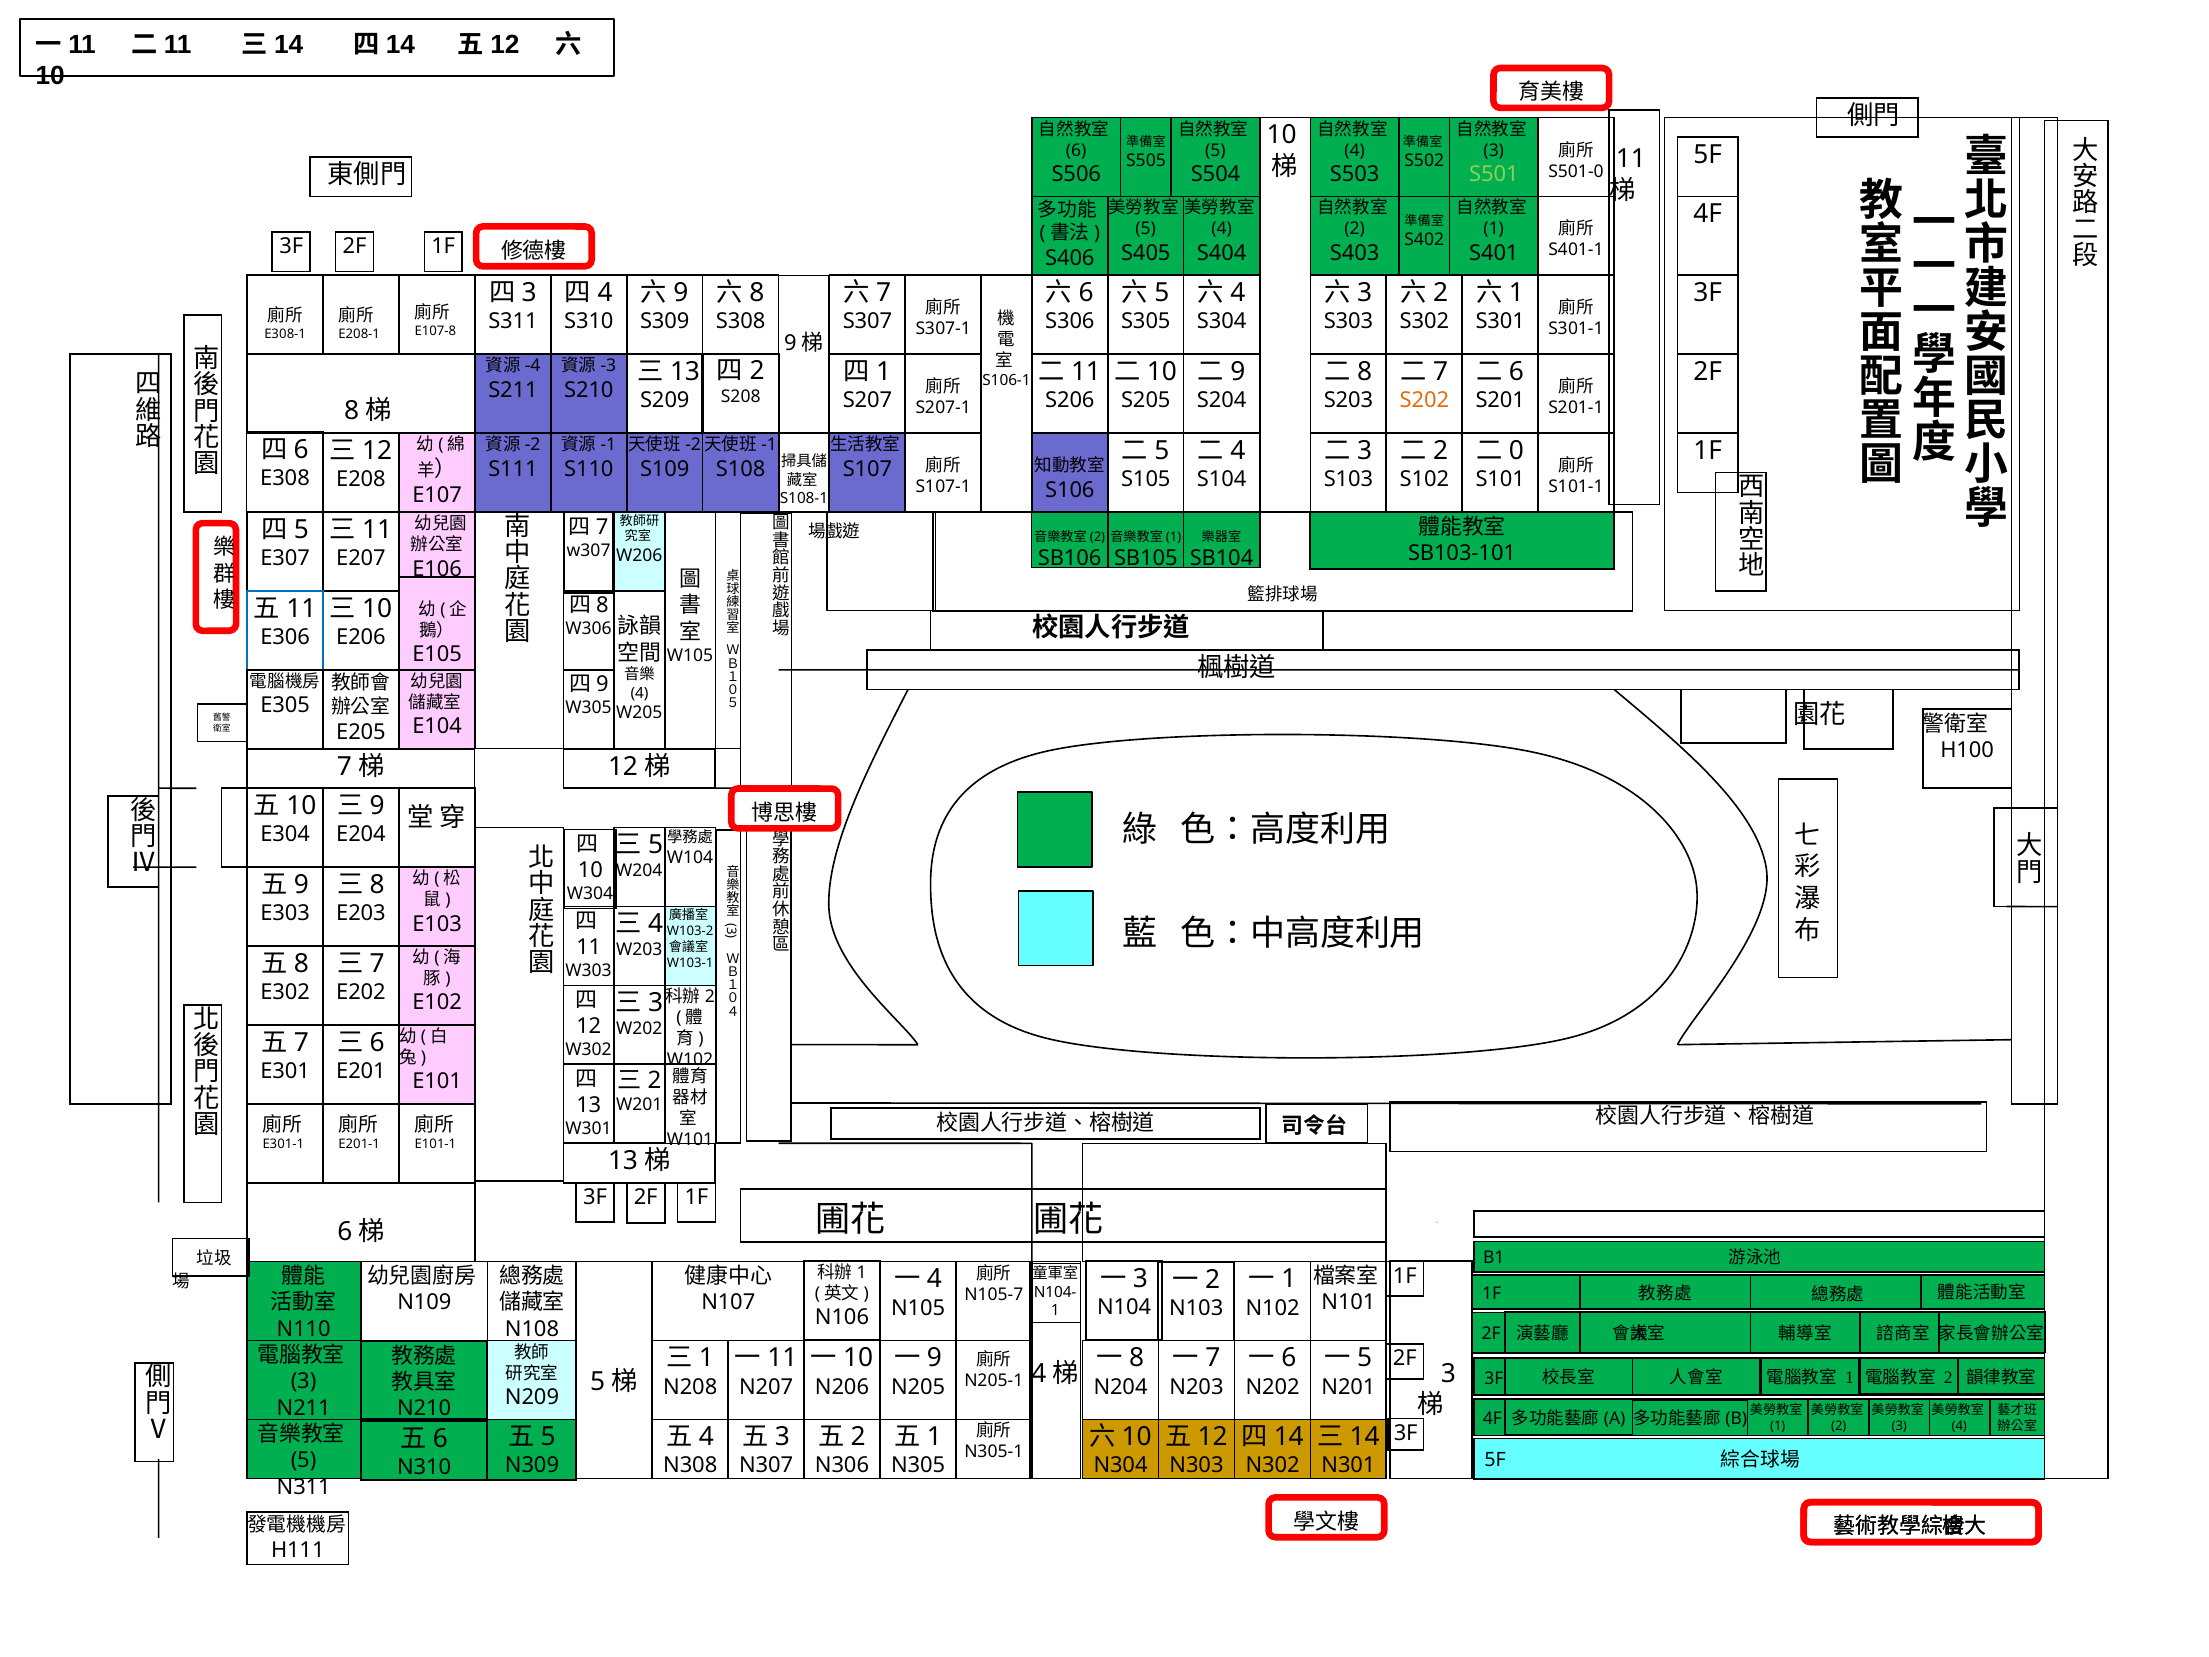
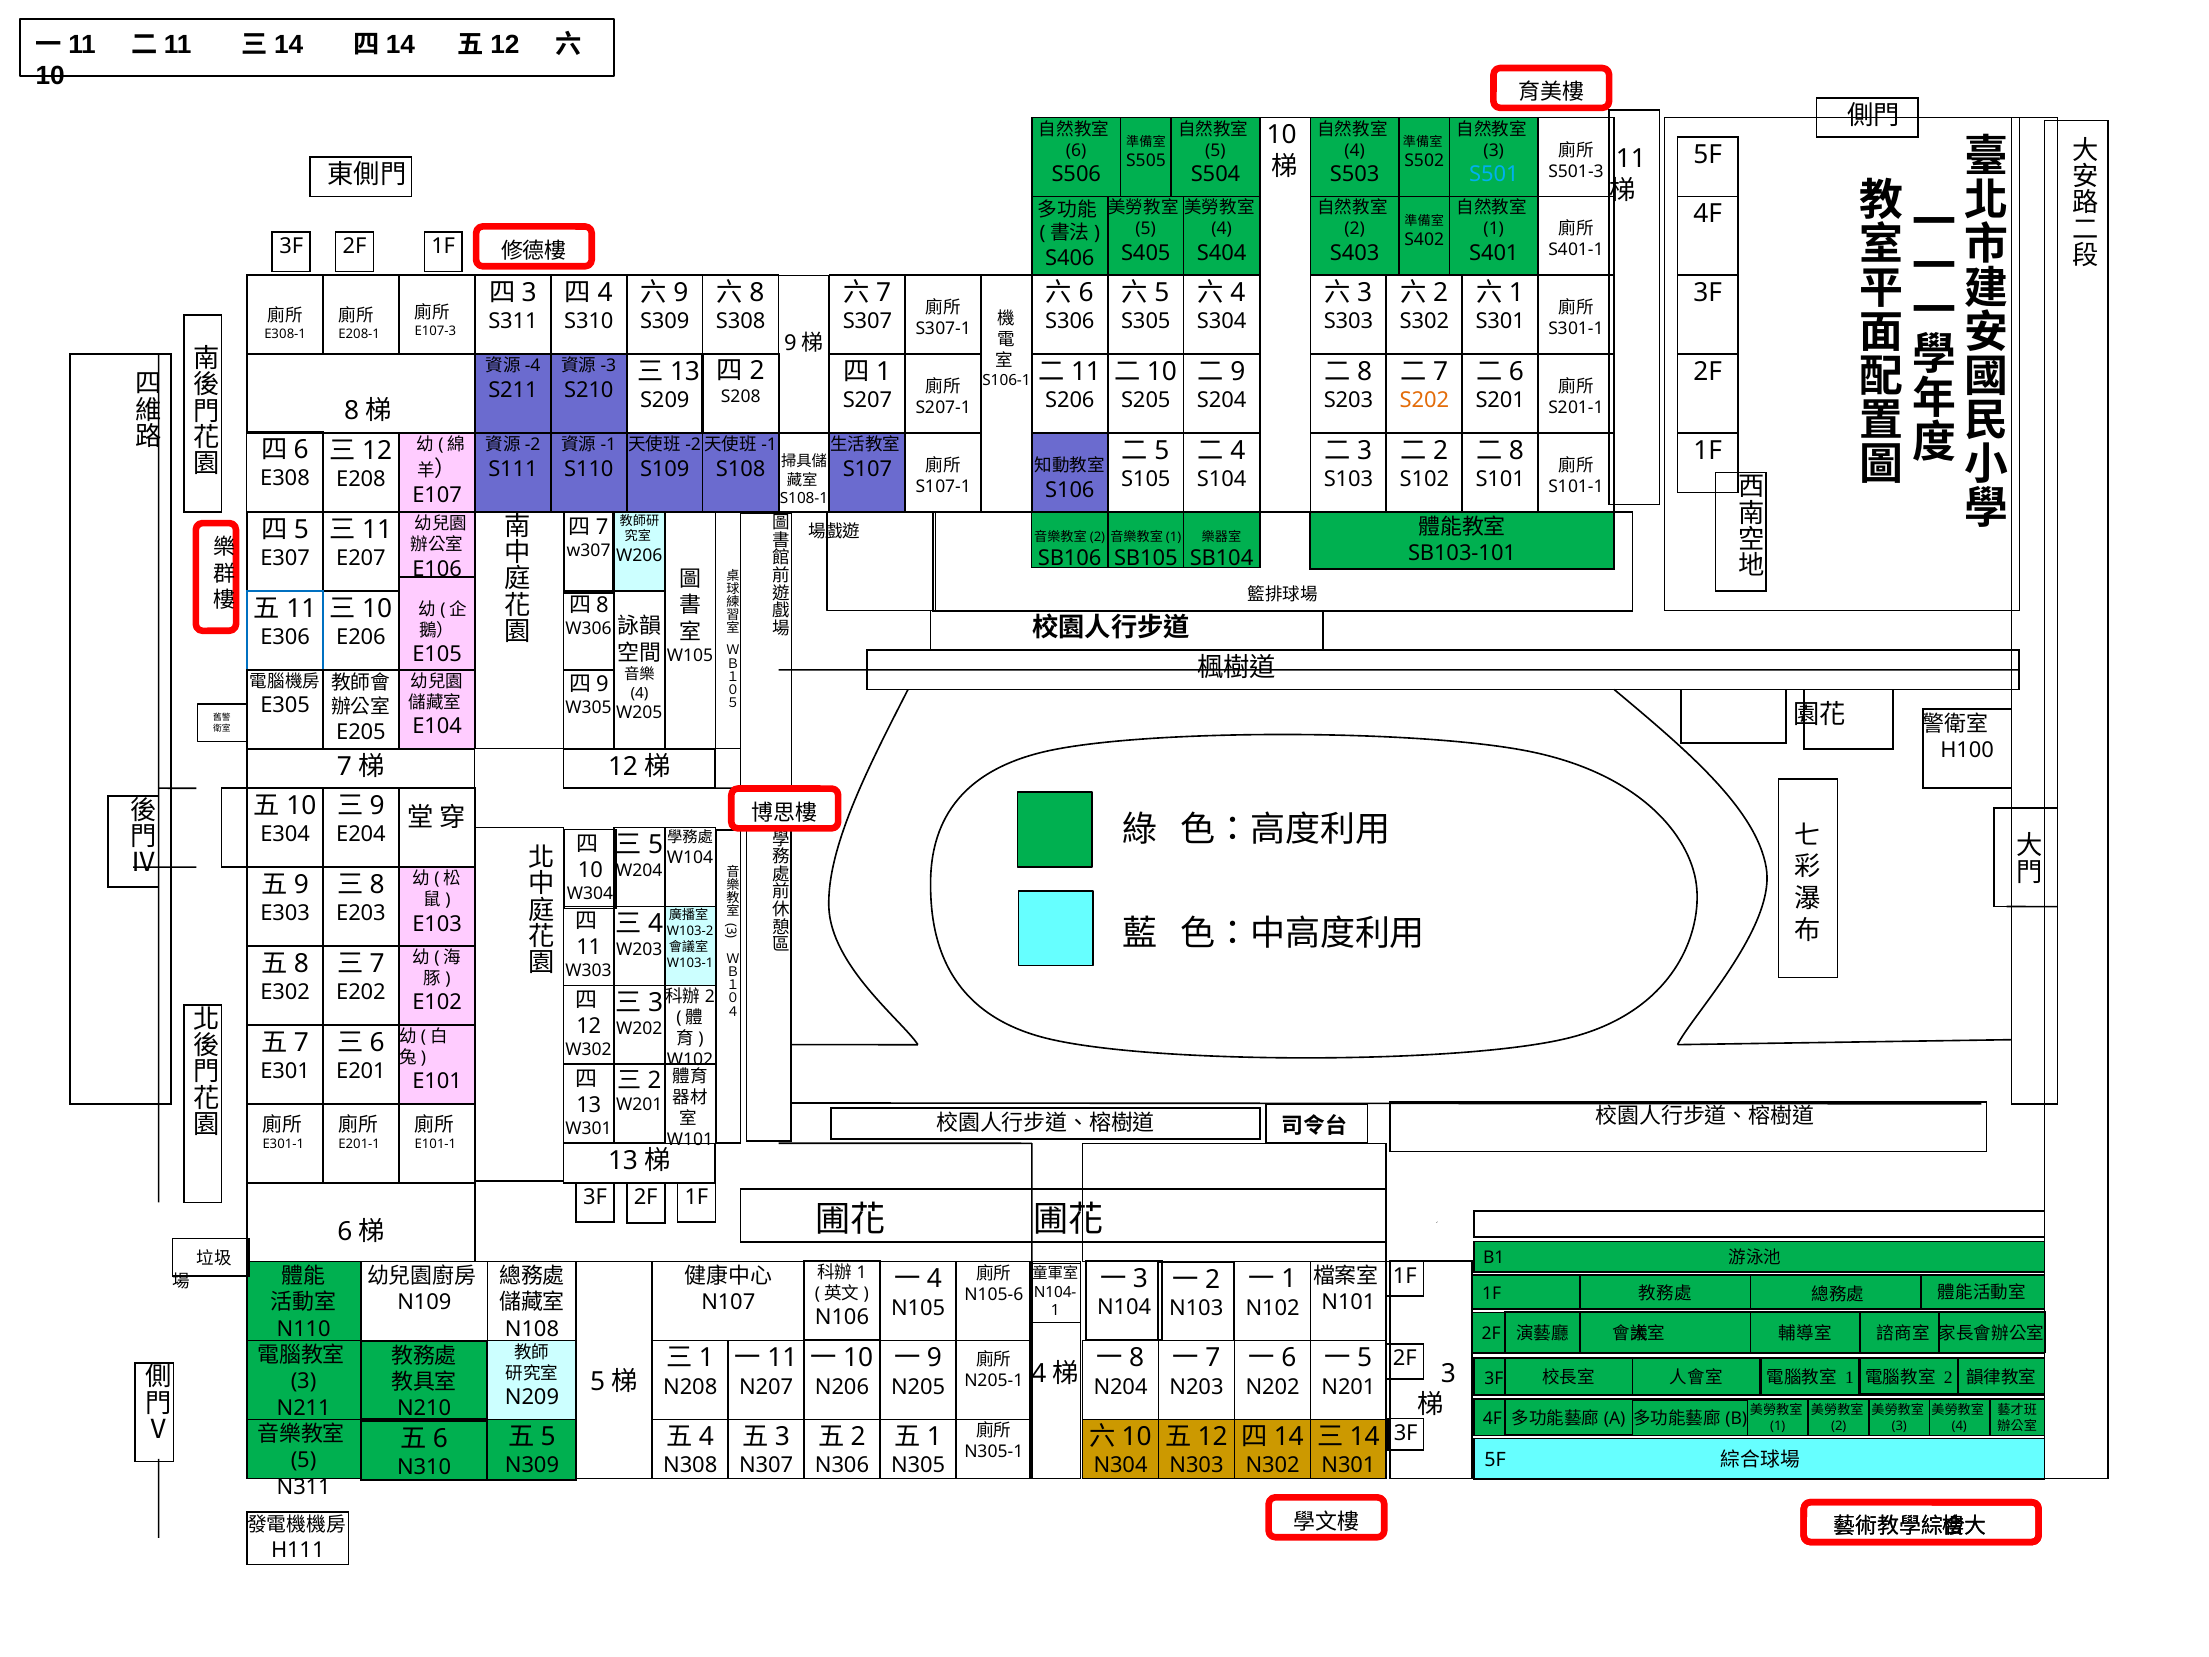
S501-0: S501-0 -> S501-3
S501 colour: light green -> light blue
E107-8: E107-8 -> E107-3
0 at (1516, 451): 0 -> 8
N105-7: N105-7 -> N105-6
